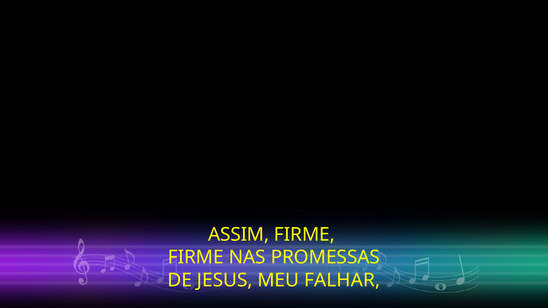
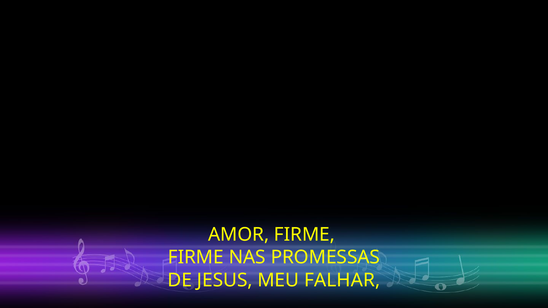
ASSIM: ASSIM -> AMOR
